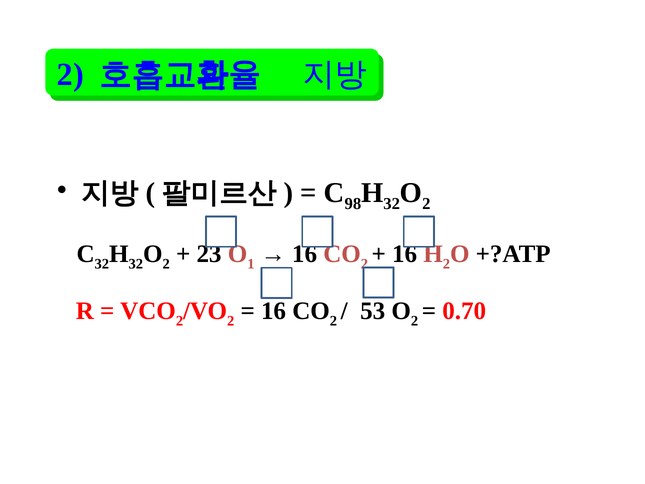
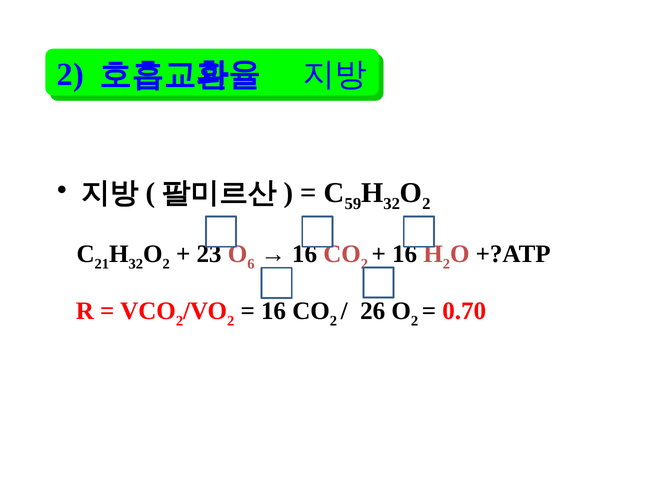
98: 98 -> 59
32 at (102, 264): 32 -> 21
1: 1 -> 6
53: 53 -> 26
